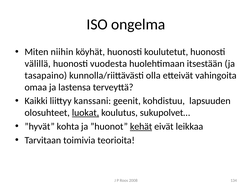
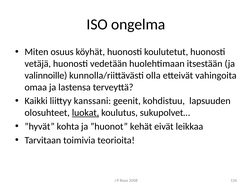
niihin: niihin -> osuus
välillä: välillä -> vetäjä
vuodesta: vuodesta -> vedetään
tasapaino: tasapaino -> valinnoille
kehät underline: present -> none
